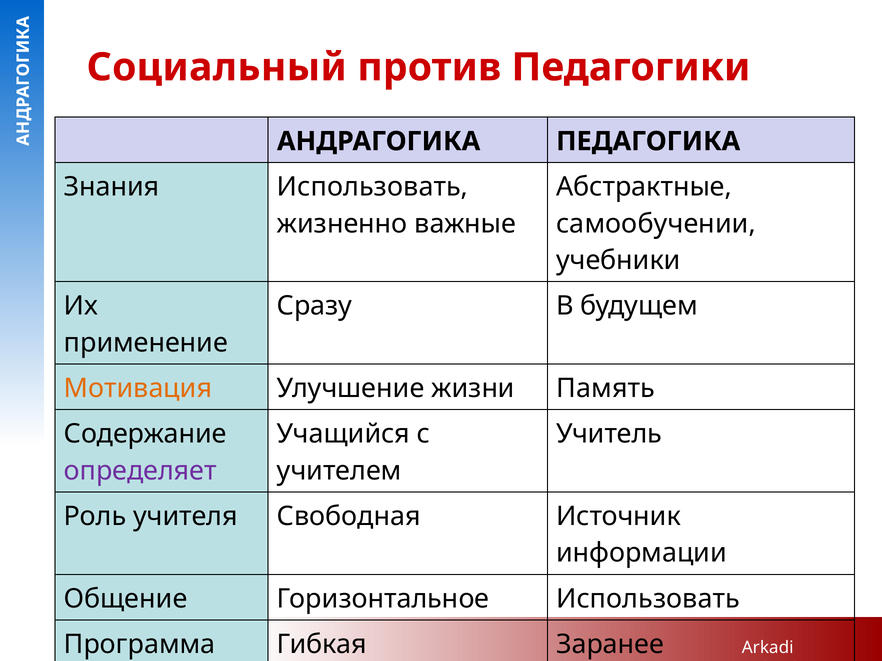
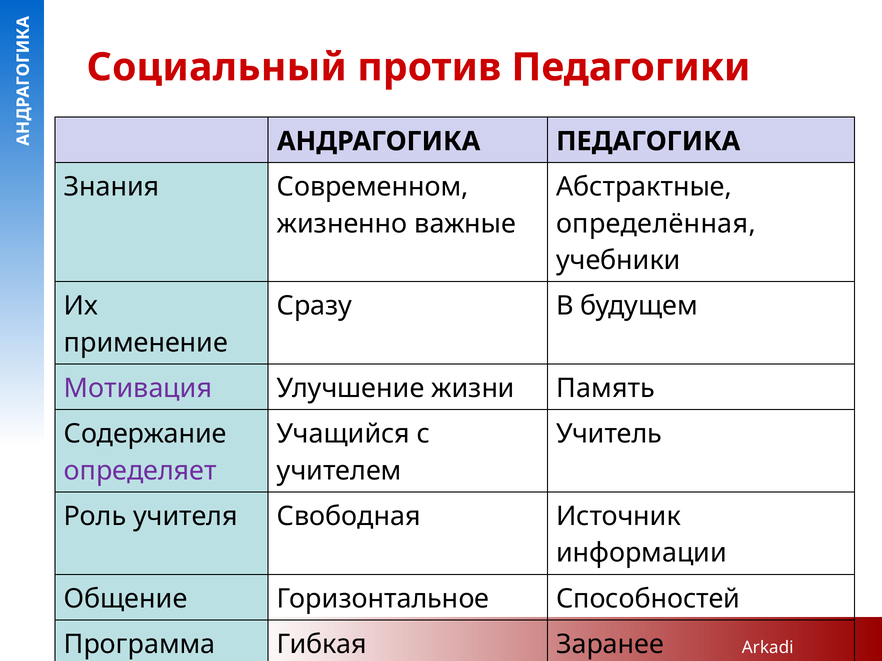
Знания Использовать: Использовать -> Современном
самообучении at (656, 224): самообучении -> определённая
Мотивация colour: orange -> purple
Горизонтальное Использовать: Использовать -> Способностей
